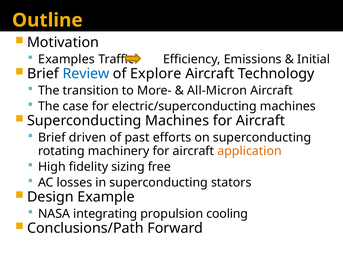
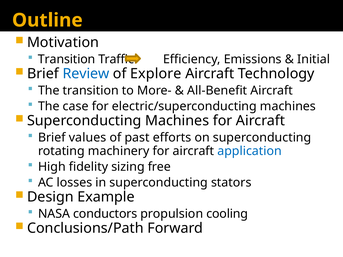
Examples at (67, 59): Examples -> Transition
All-Micron: All-Micron -> All-Benefit
driven: driven -> values
application colour: orange -> blue
integrating: integrating -> conductors
